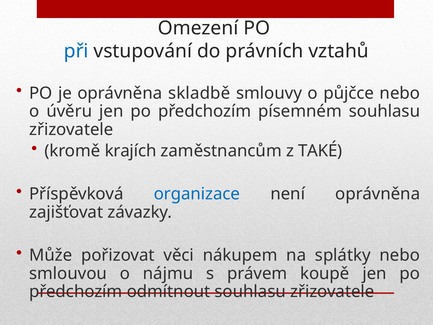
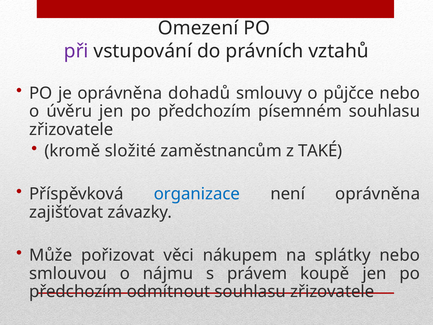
při colour: blue -> purple
skladbě: skladbě -> dohadů
krajích: krajích -> složité
